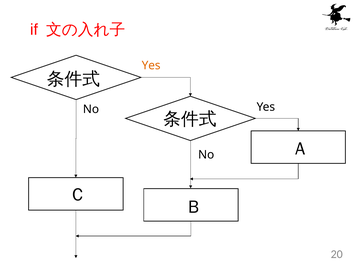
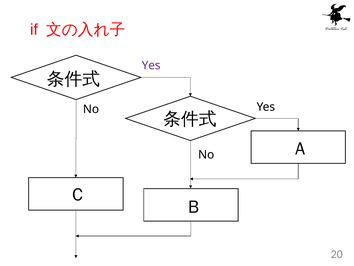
Yes at (151, 65) colour: orange -> purple
